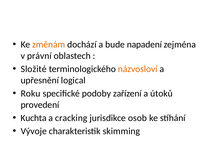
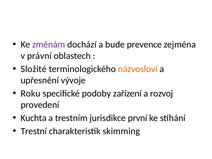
změnám colour: orange -> purple
napadení: napadení -> prevence
logical: logical -> vývoje
útoků: útoků -> rozvoj
cracking: cracking -> trestním
osob: osob -> první
Vývoje: Vývoje -> Trestní
